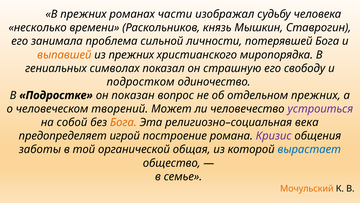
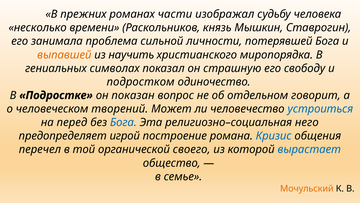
из прежних: прежних -> научить
отдельном прежних: прежних -> говорит
устроиться colour: purple -> blue
собой: собой -> перед
Бога at (123, 122) colour: orange -> blue
века: века -> него
Кризис colour: purple -> blue
заботы: заботы -> перечел
общая: общая -> своего
